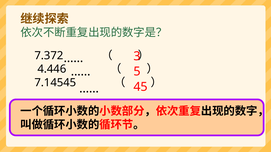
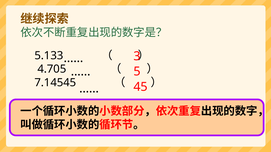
7.372: 7.372 -> 5.133
4.446: 4.446 -> 4.705
